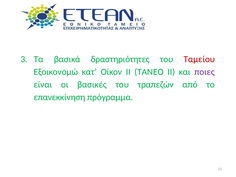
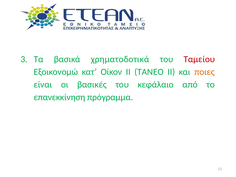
δραστηριότητες: δραστηριότητες -> χρηματοδοτικά
ποιες colour: purple -> orange
τραπεζών: τραπεζών -> κεφάλαιο
